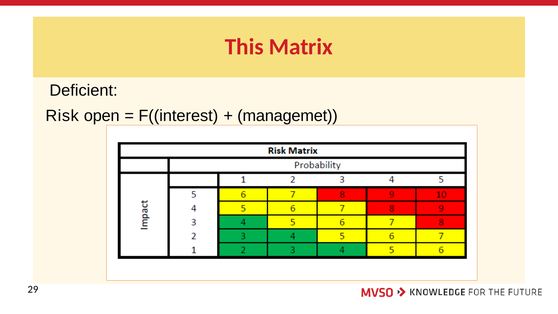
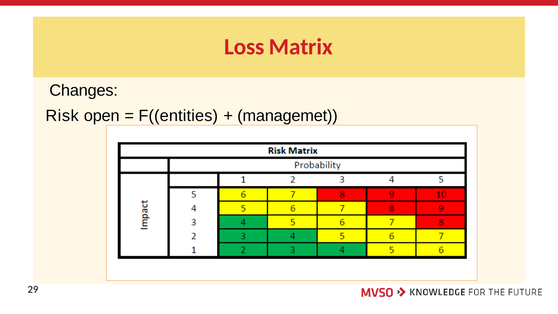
This: This -> Loss
Deficient: Deficient -> Changes
F((interest: F((interest -> F((entities
